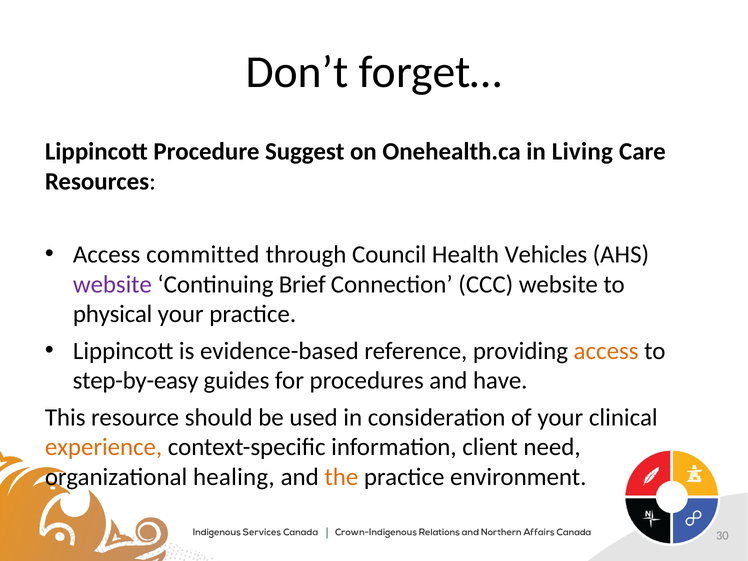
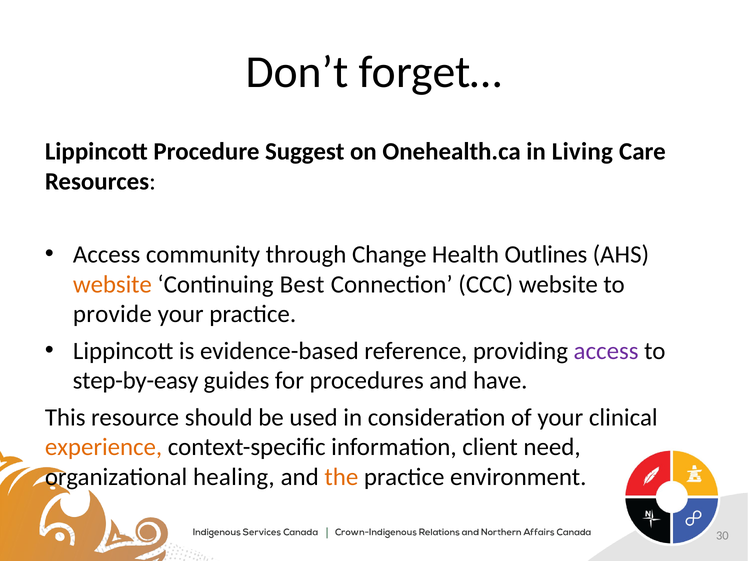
committed: committed -> community
Council: Council -> Change
Vehicles: Vehicles -> Outlines
website at (112, 284) colour: purple -> orange
Brief: Brief -> Best
physical: physical -> provide
access at (606, 351) colour: orange -> purple
